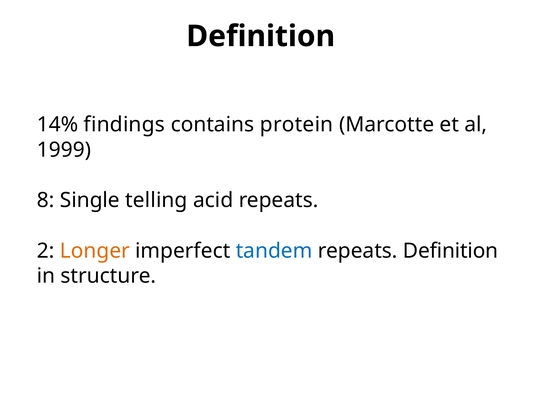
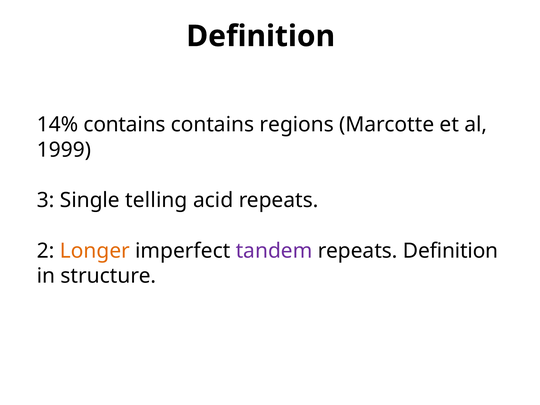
14% findings: findings -> contains
protein: protein -> regions
8: 8 -> 3
tandem colour: blue -> purple
